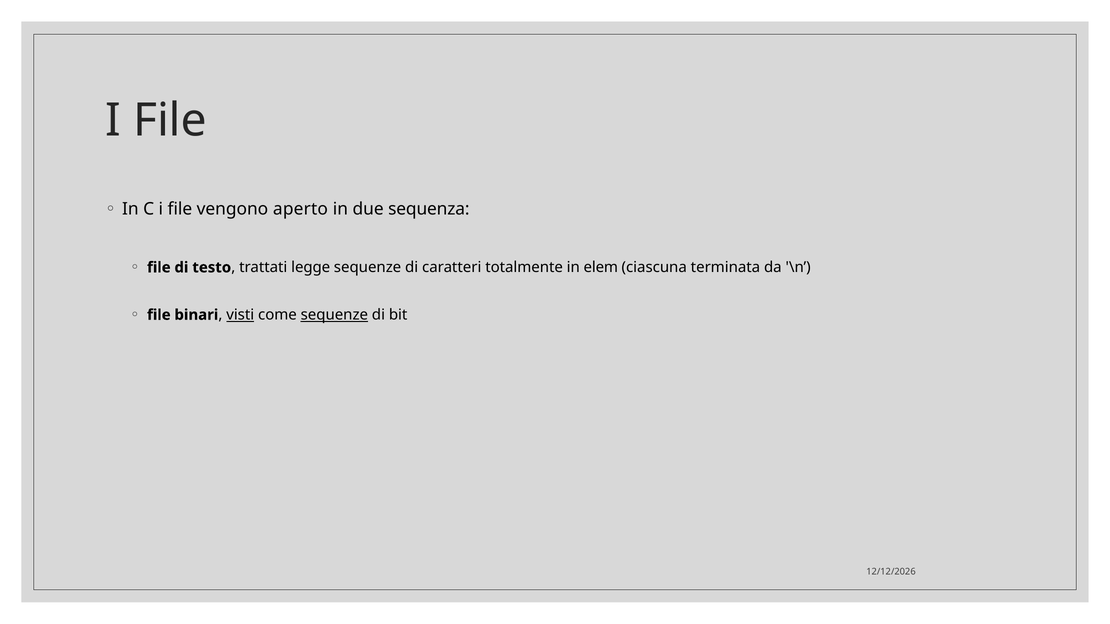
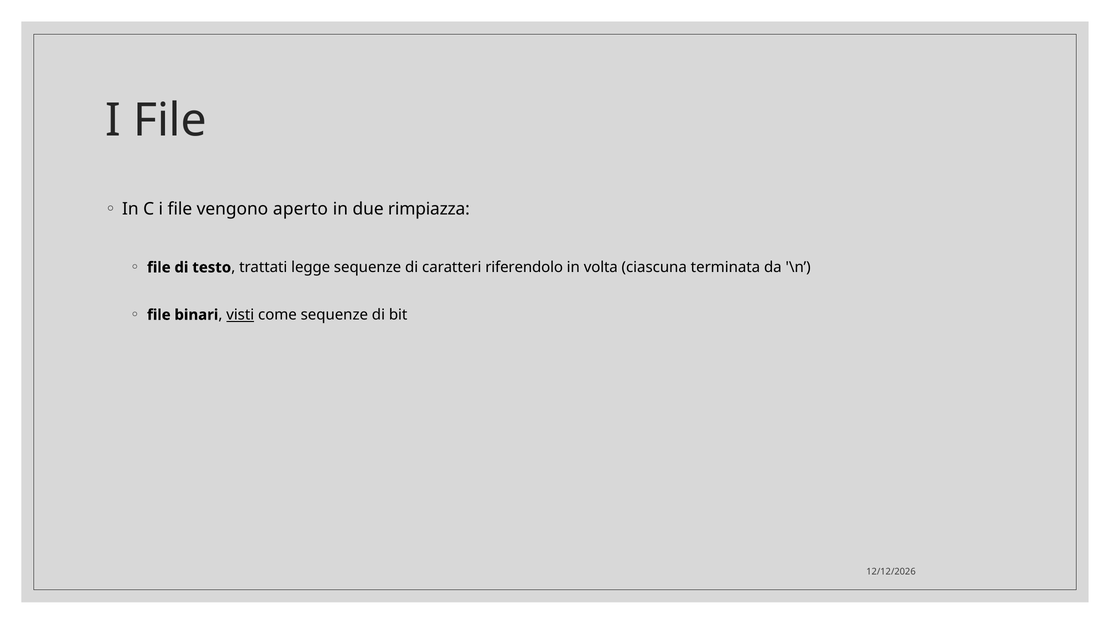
sequenza: sequenza -> rimpiazza
totalmente: totalmente -> riferendolo
elem: elem -> volta
sequenze at (334, 315) underline: present -> none
